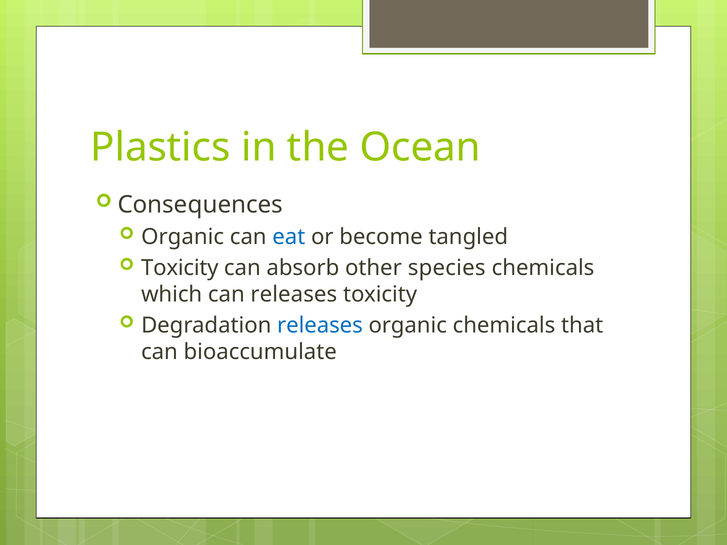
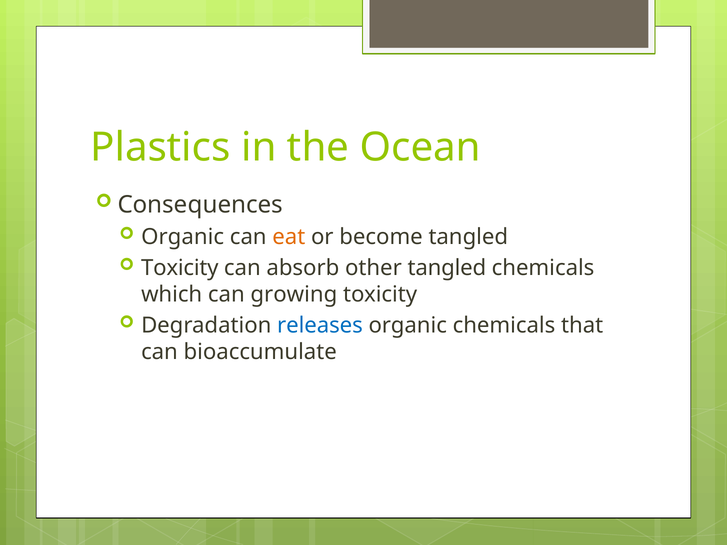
eat colour: blue -> orange
other species: species -> tangled
can releases: releases -> growing
